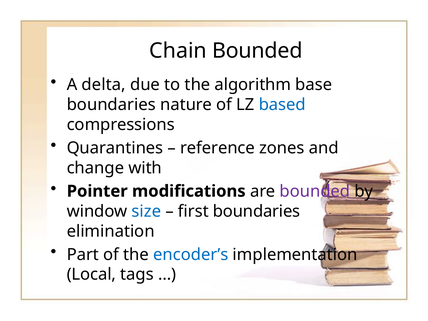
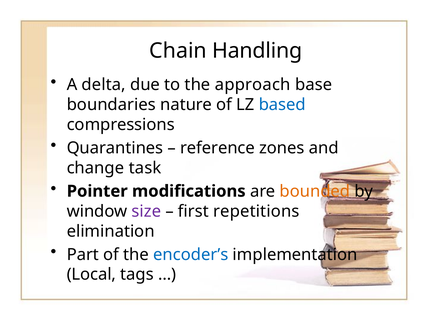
Chain Bounded: Bounded -> Handling
algorithm: algorithm -> approach
with: with -> task
bounded at (315, 191) colour: purple -> orange
size colour: blue -> purple
first boundaries: boundaries -> repetitions
